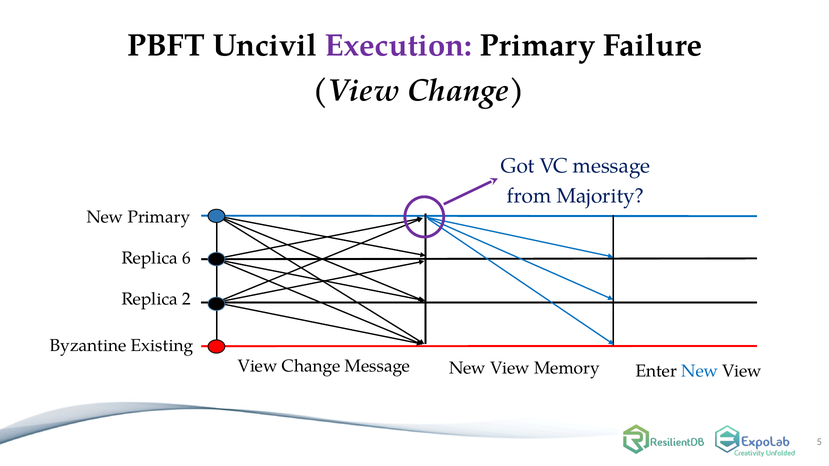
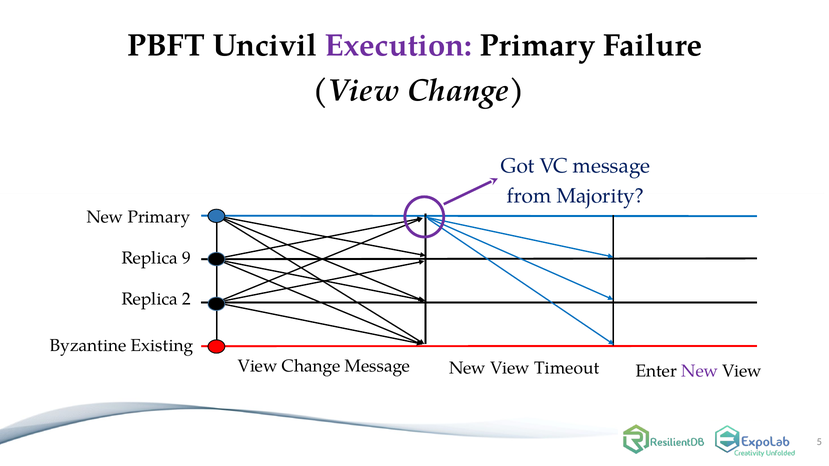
6: 6 -> 9
Memory: Memory -> Timeout
New at (700, 371) colour: blue -> purple
